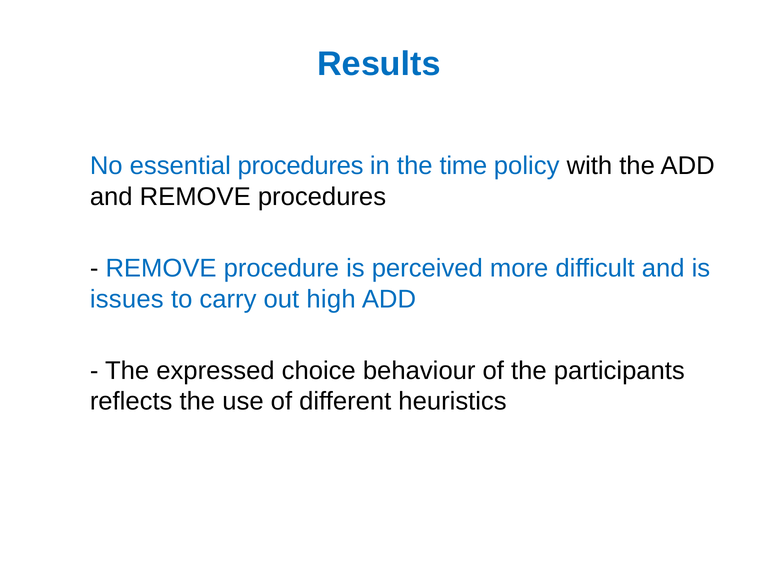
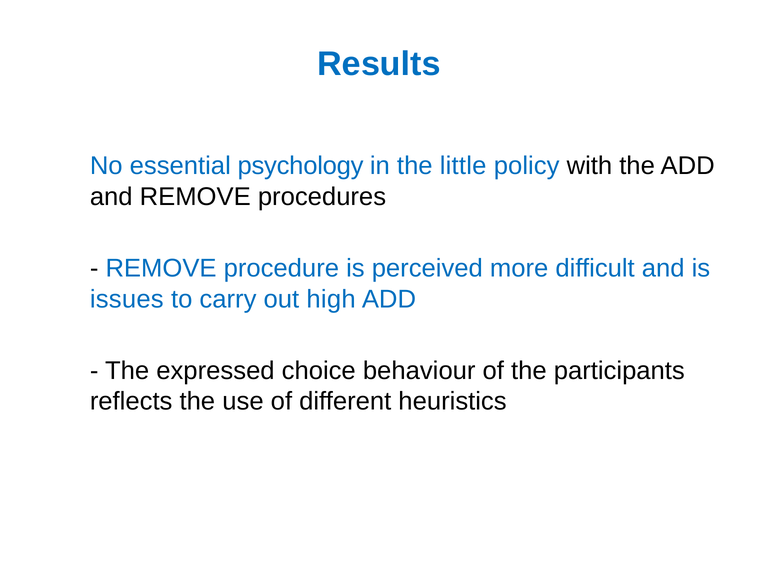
essential procedures: procedures -> psychology
time: time -> little
